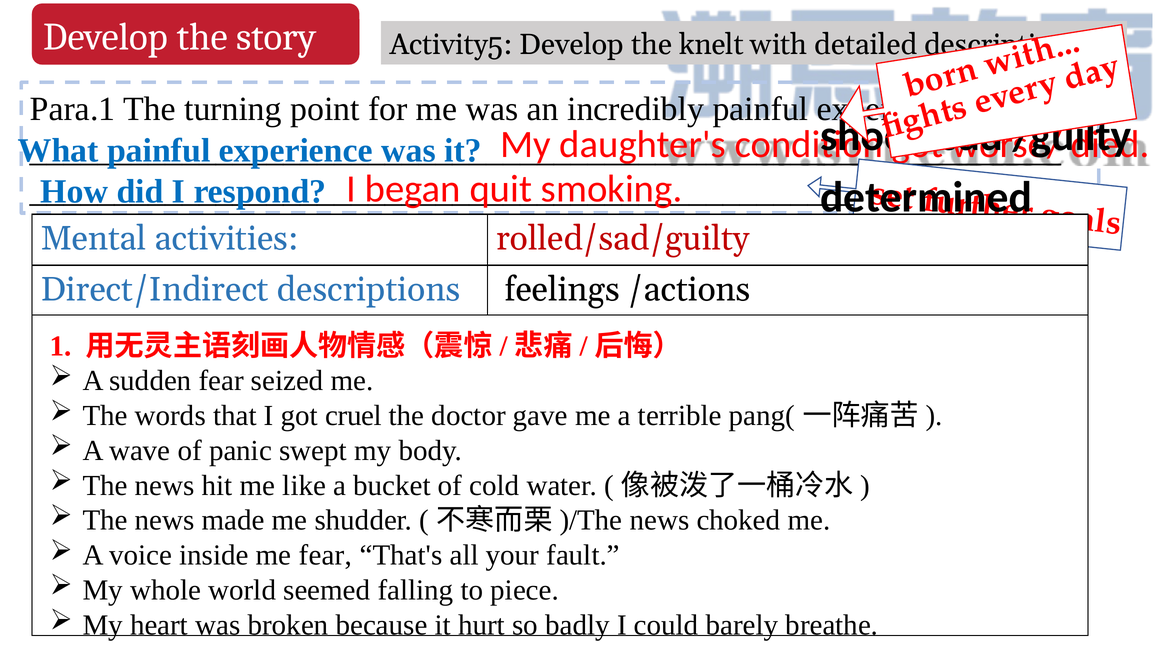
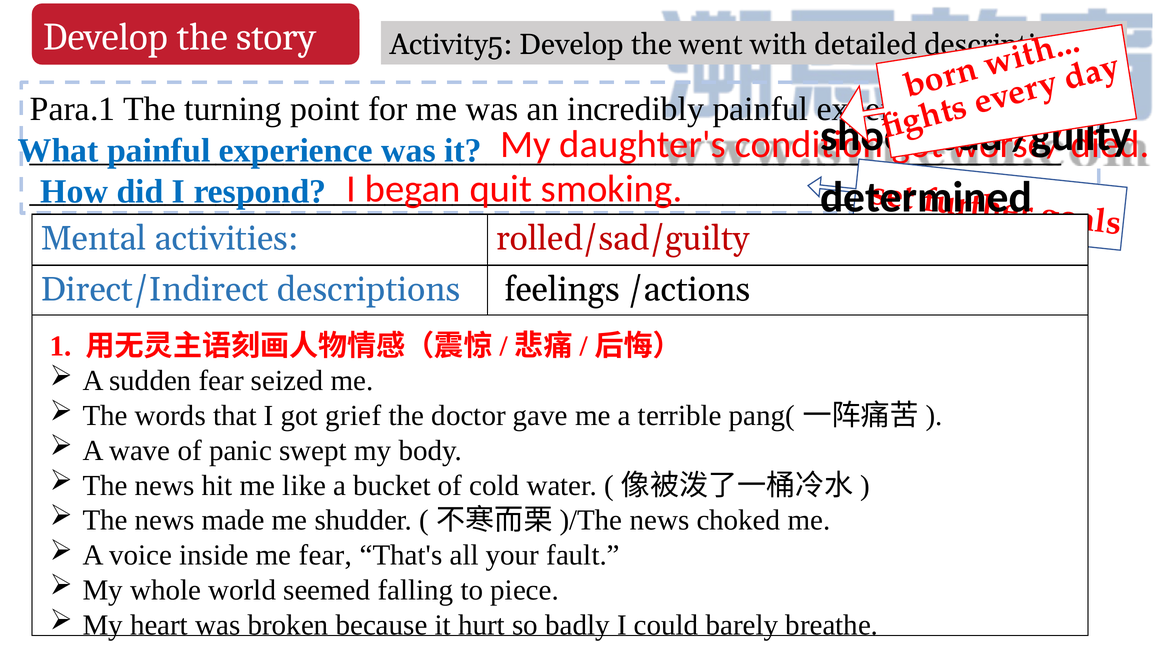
knelt: knelt -> went
cruel: cruel -> grief
